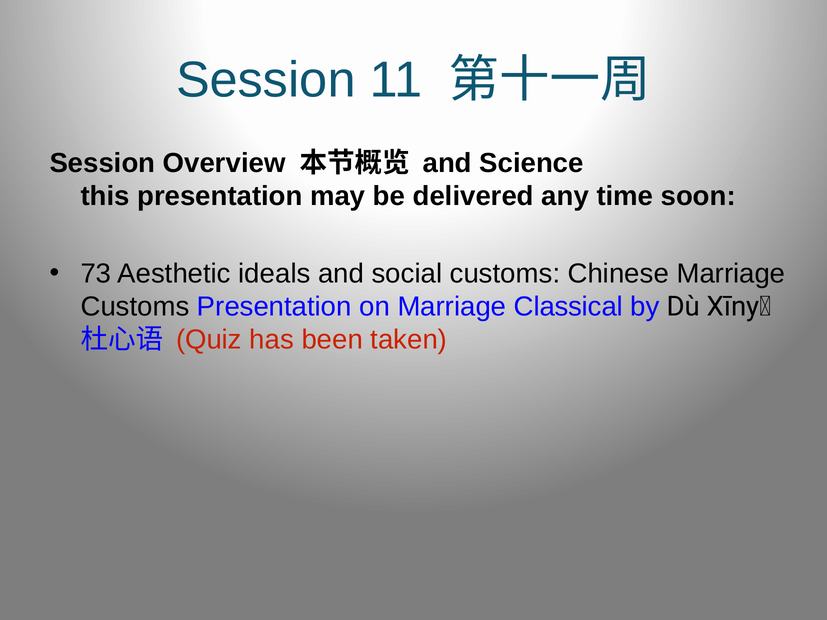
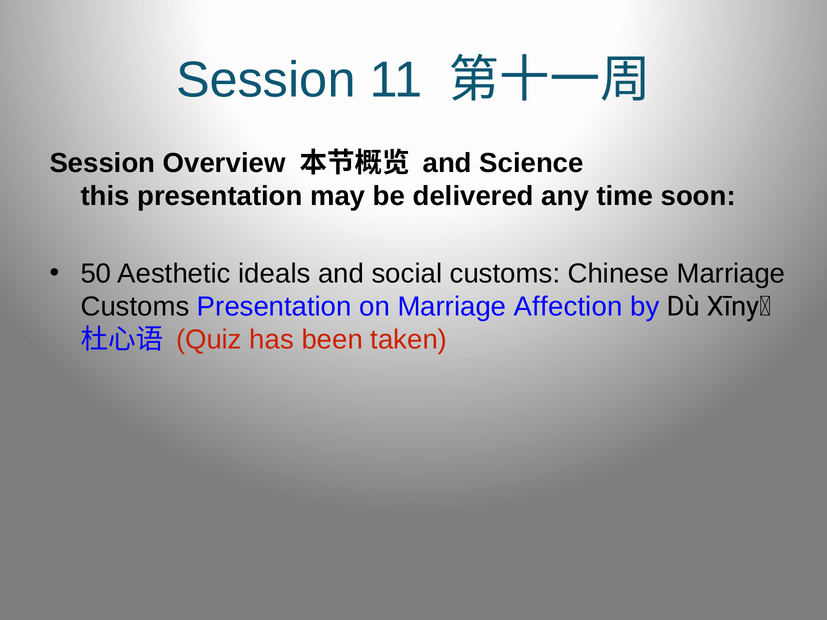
73: 73 -> 50
Classical: Classical -> Affection
